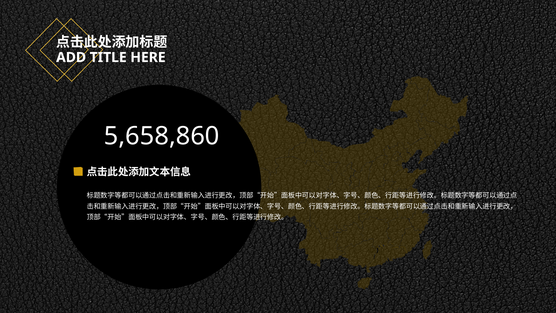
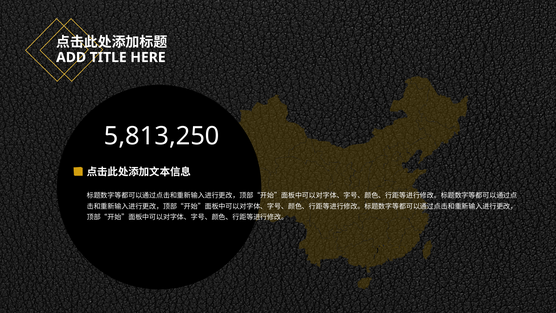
5,658,860: 5,658,860 -> 5,813,250
